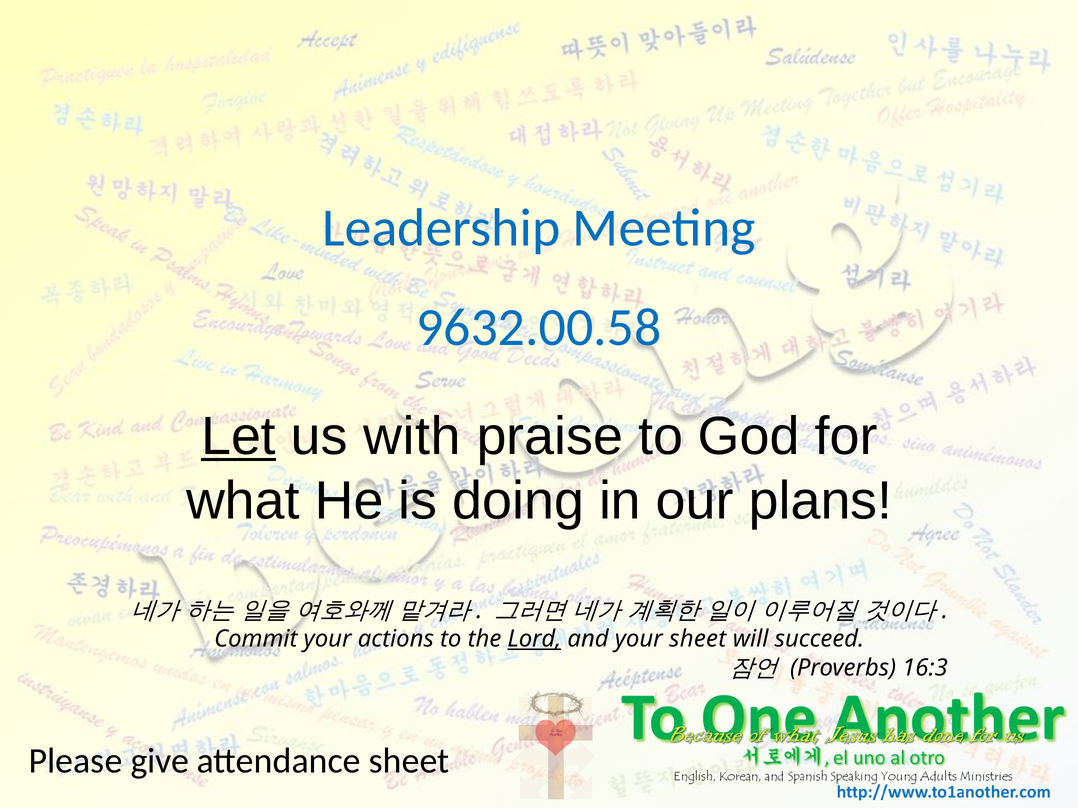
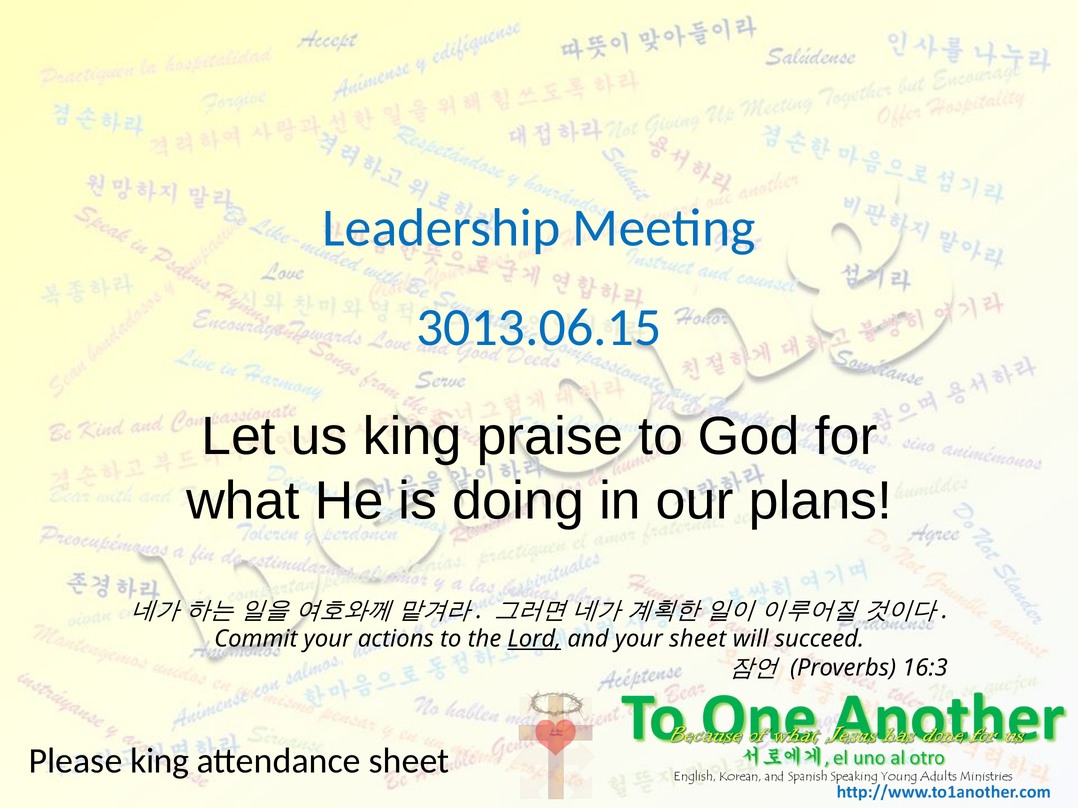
9632.00.58: 9632.00.58 -> 3013.06.15
Let underline: present -> none
us with: with -> king
Please give: give -> king
